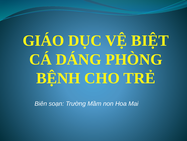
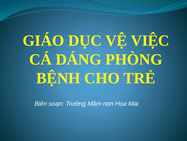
BIỆT: BIỆT -> VIỆC
